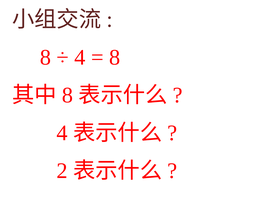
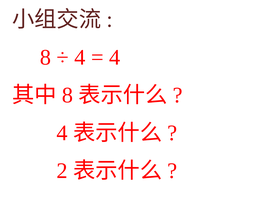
8 at (115, 57): 8 -> 4
